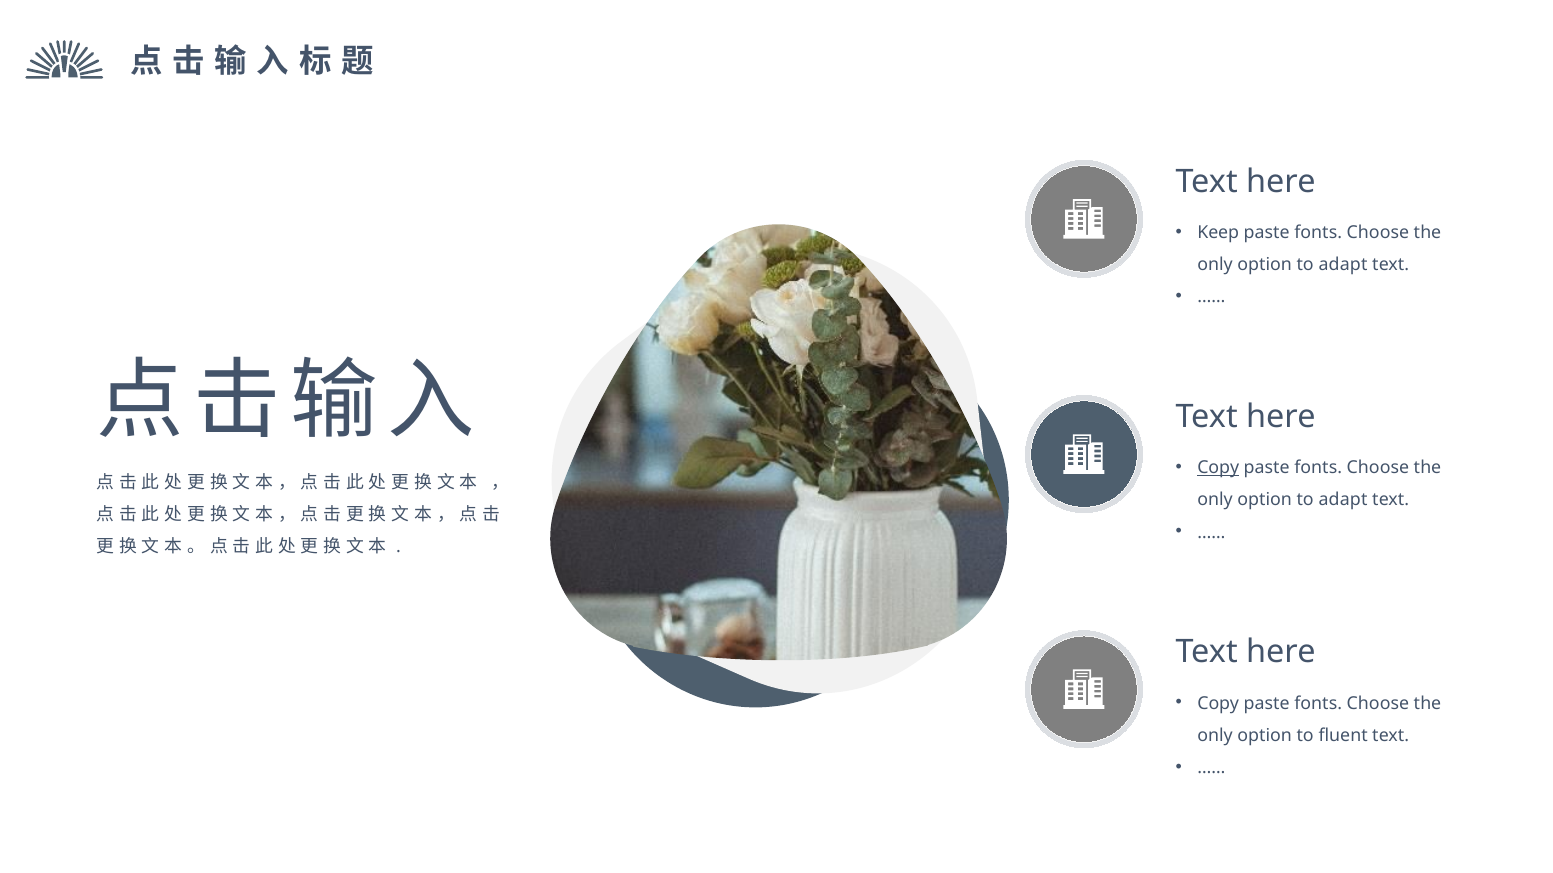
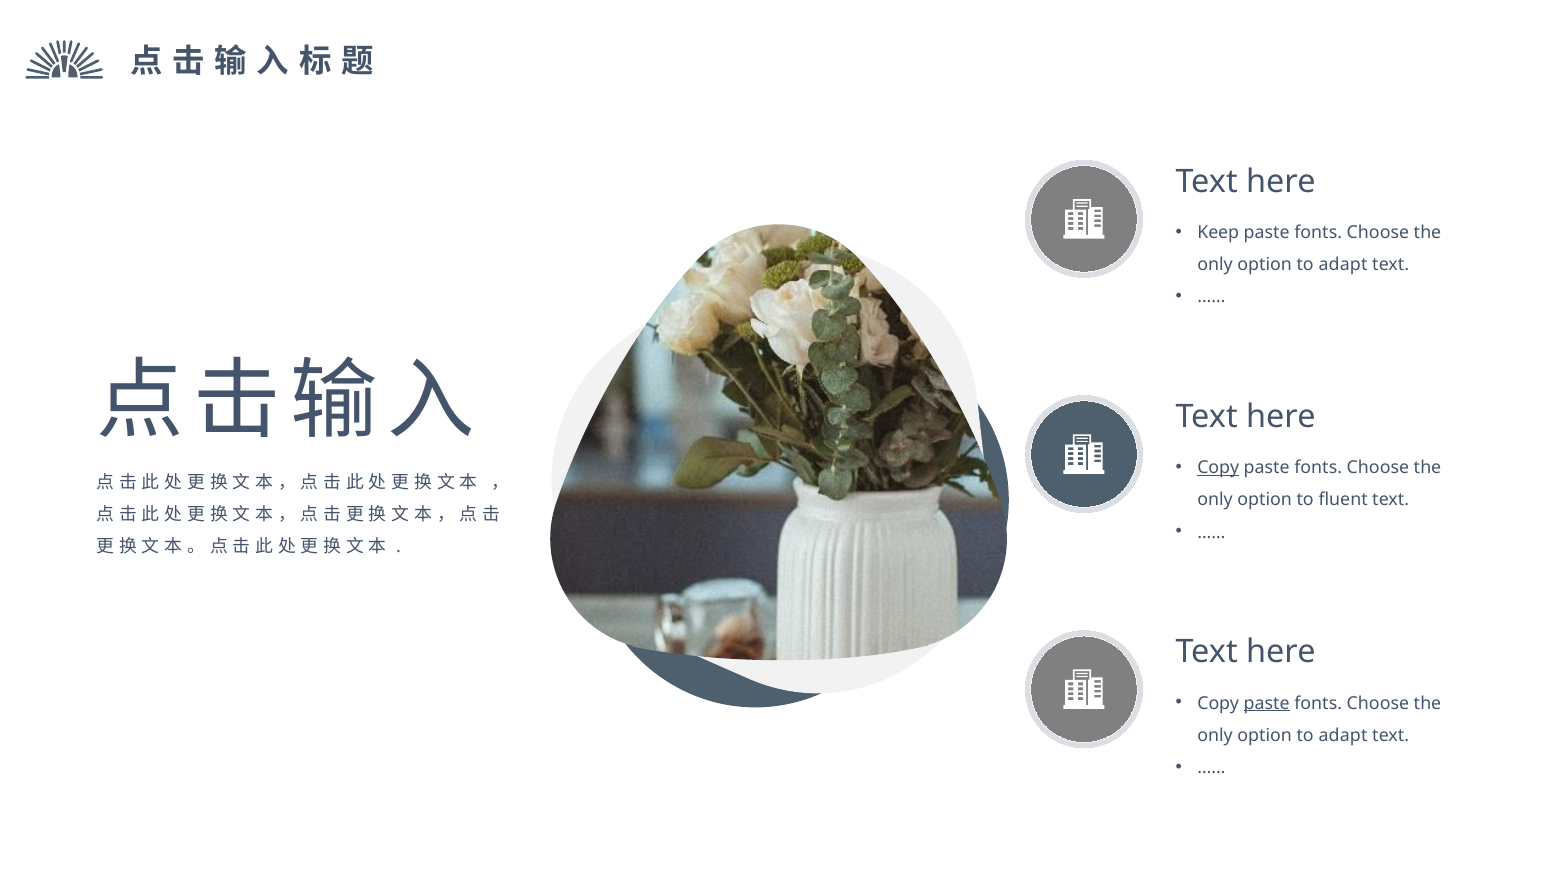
adapt at (1343, 500): adapt -> fluent
paste at (1267, 704) underline: none -> present
fluent at (1343, 736): fluent -> adapt
